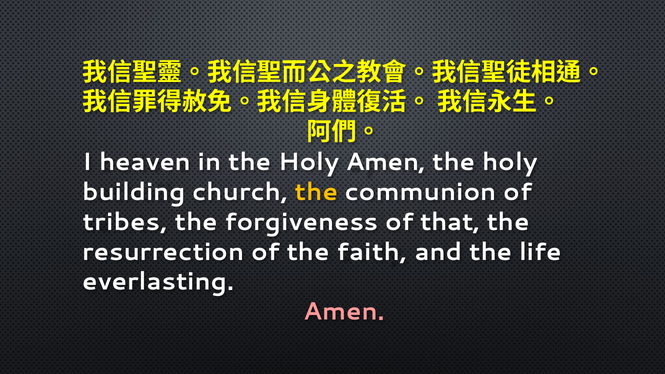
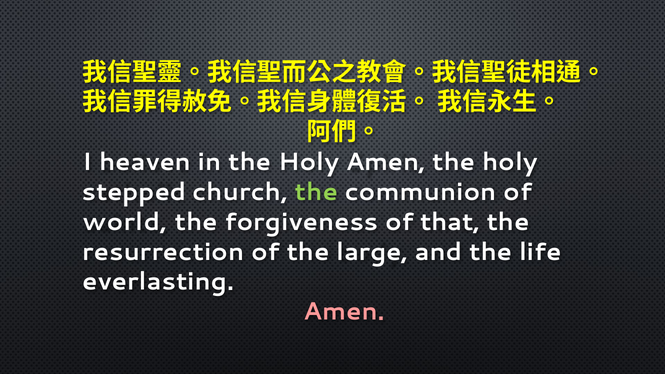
building: building -> stepped
the at (316, 192) colour: yellow -> light green
tribes: tribes -> world
faith: faith -> large
